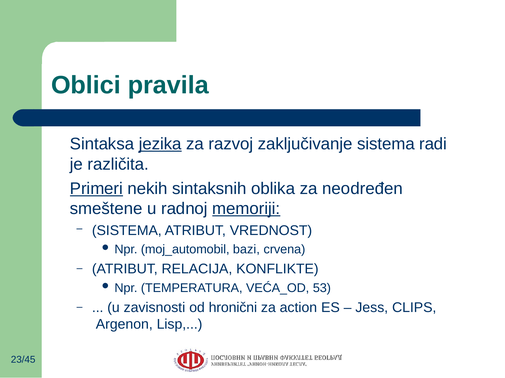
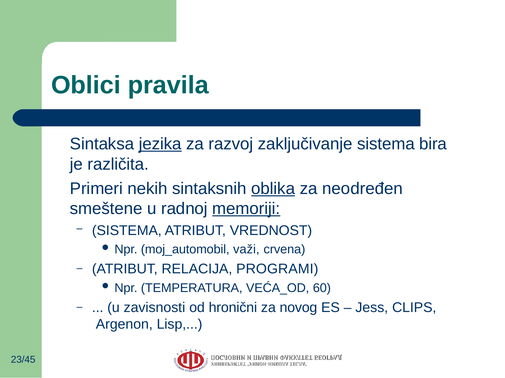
radi: radi -> bira
Primeri underline: present -> none
oblika underline: none -> present
bazi: bazi -> važi
KONFLIKTE: KONFLIKTE -> PROGRAMI
53: 53 -> 60
action: action -> novog
